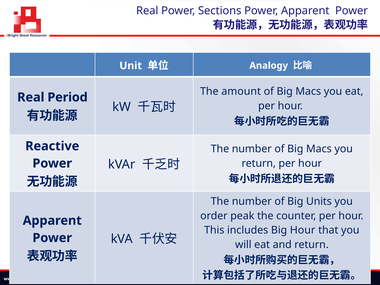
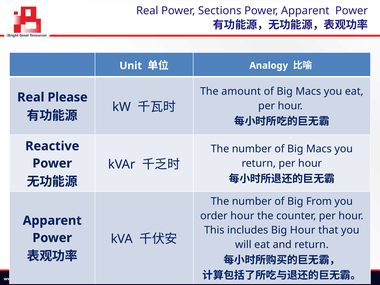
Period: Period -> Please
Units: Units -> From
order peak: peak -> hour
